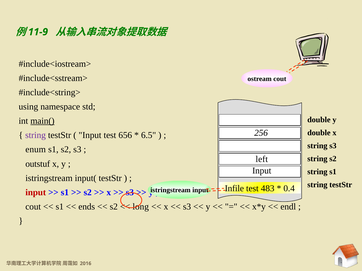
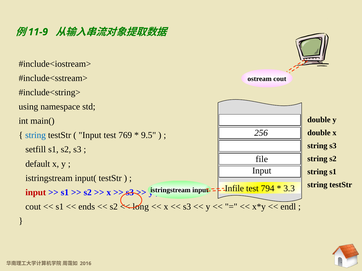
main( underline: present -> none
string at (35, 135) colour: purple -> blue
656: 656 -> 769
6.5: 6.5 -> 9.5
enum: enum -> setfill
left: left -> file
outstuf: outstuf -> default
483: 483 -> 794
0.4: 0.4 -> 3.3
